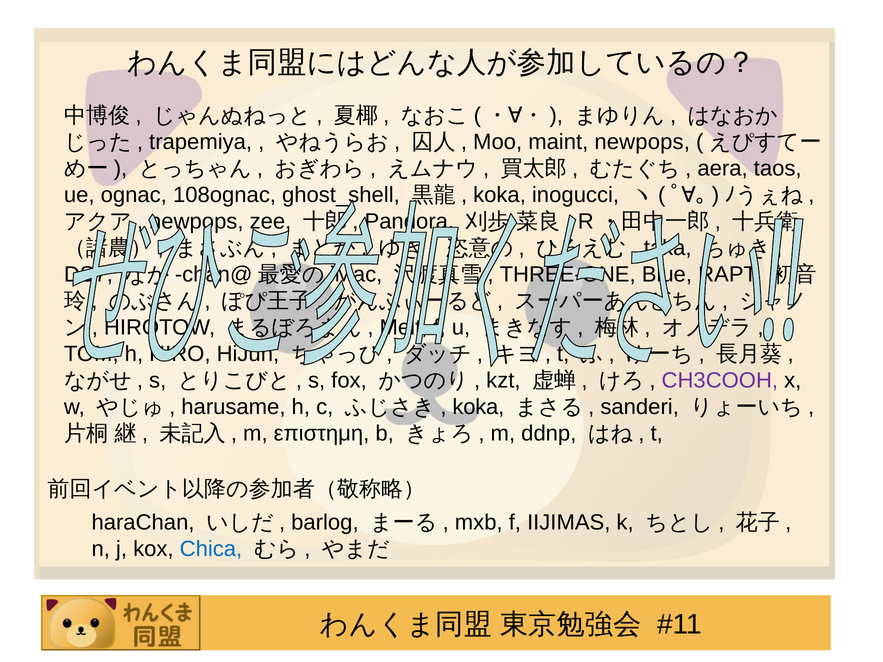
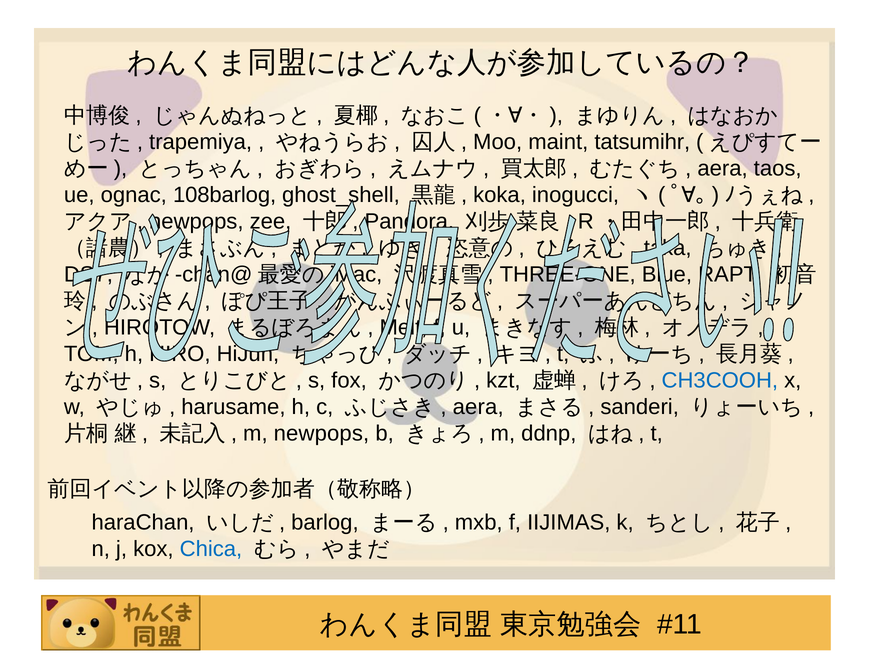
maint newpops: newpops -> tatsumihr
108ognac: 108ognac -> 108barlog
CH3COOH colour: purple -> blue
koka at (478, 407): koka -> aera
m επιστημη: επιστημη -> newpops
